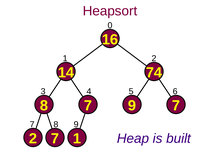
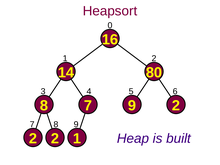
74: 74 -> 80
9 7: 7 -> 2
2 7: 7 -> 2
